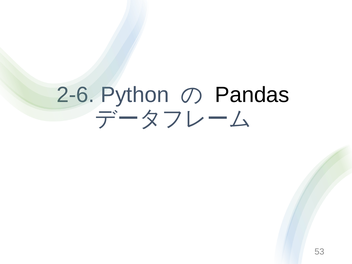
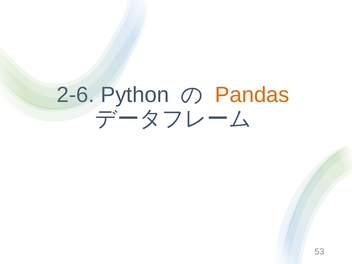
Pandas colour: black -> orange
